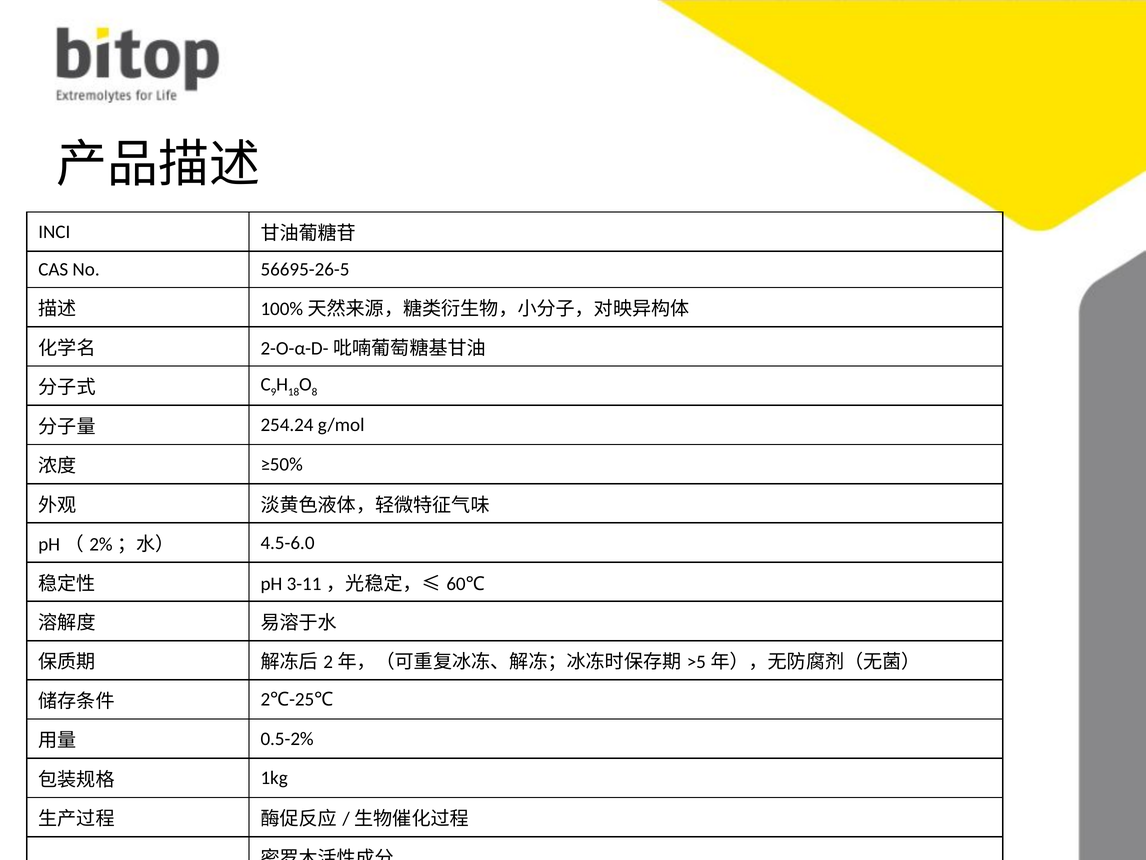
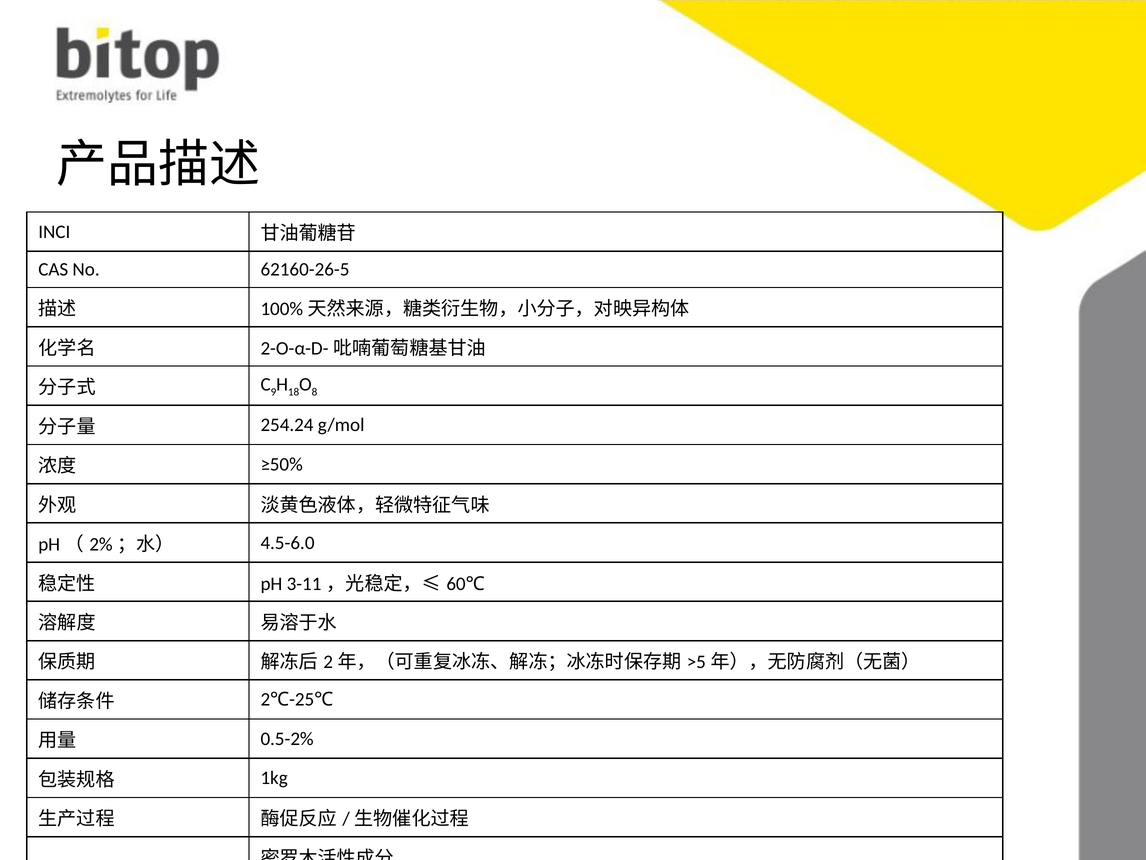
56695-26-5: 56695-26-5 -> 62160-26-5
